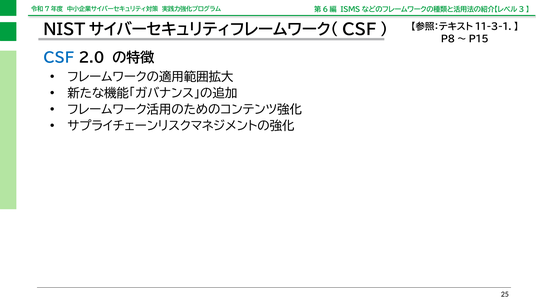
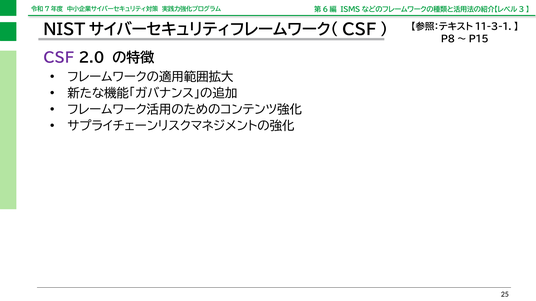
CSF colour: blue -> purple
